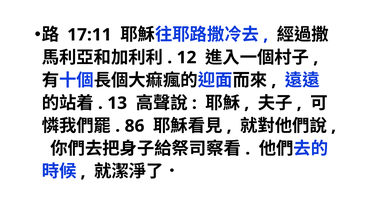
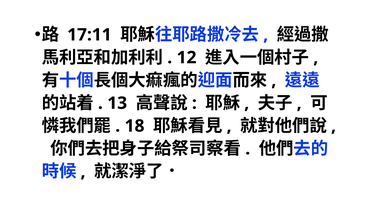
86: 86 -> 18
